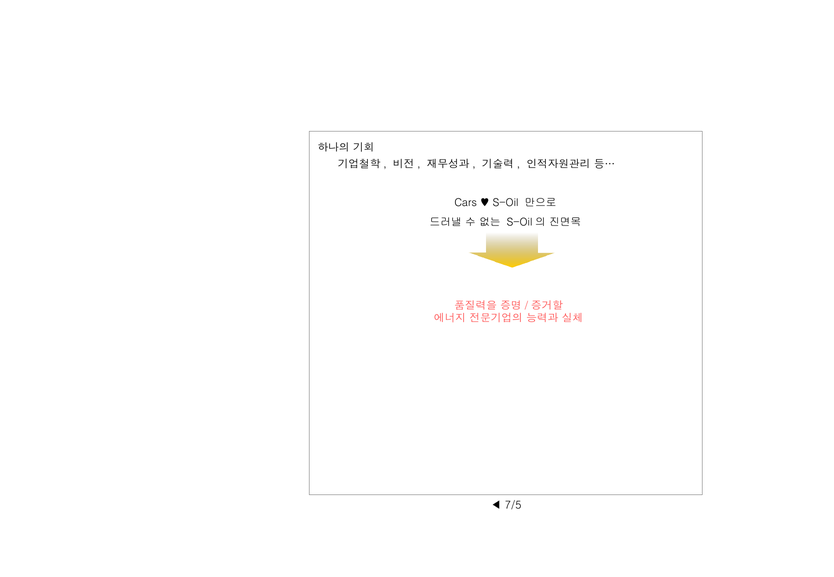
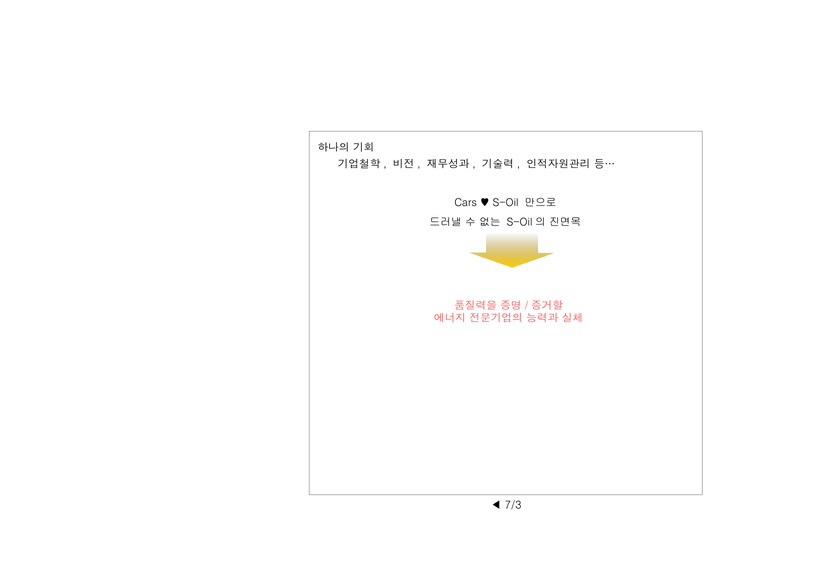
7/5: 7/5 -> 7/3
